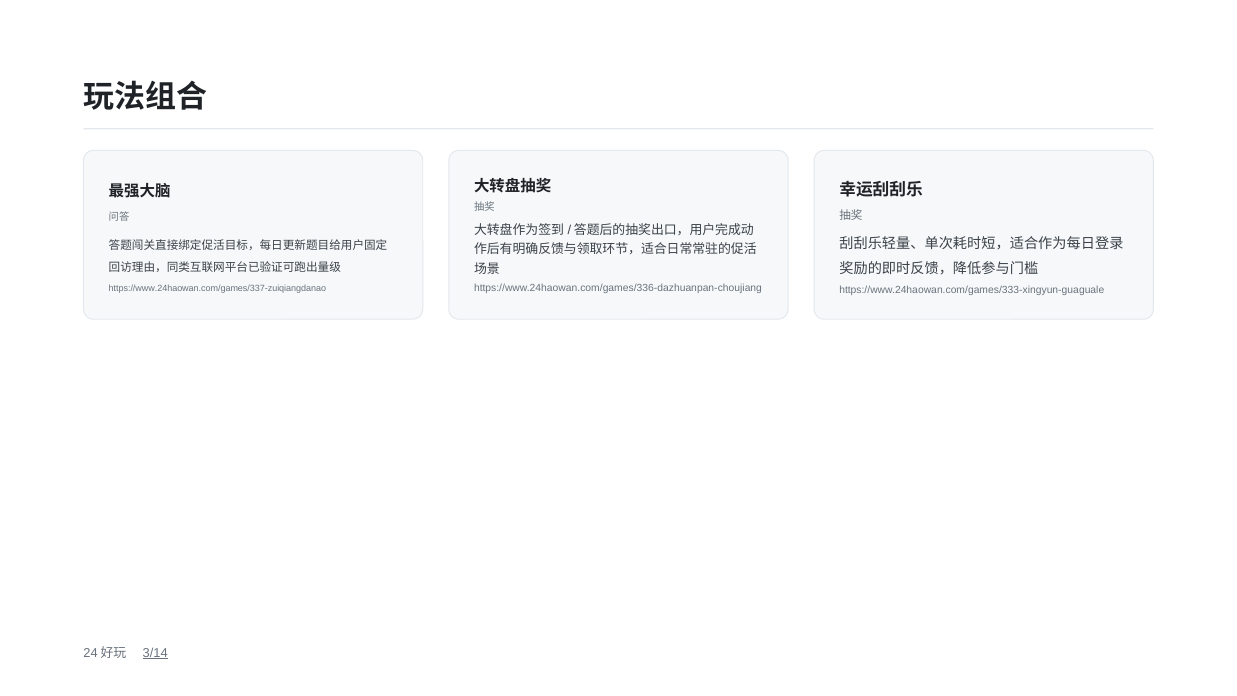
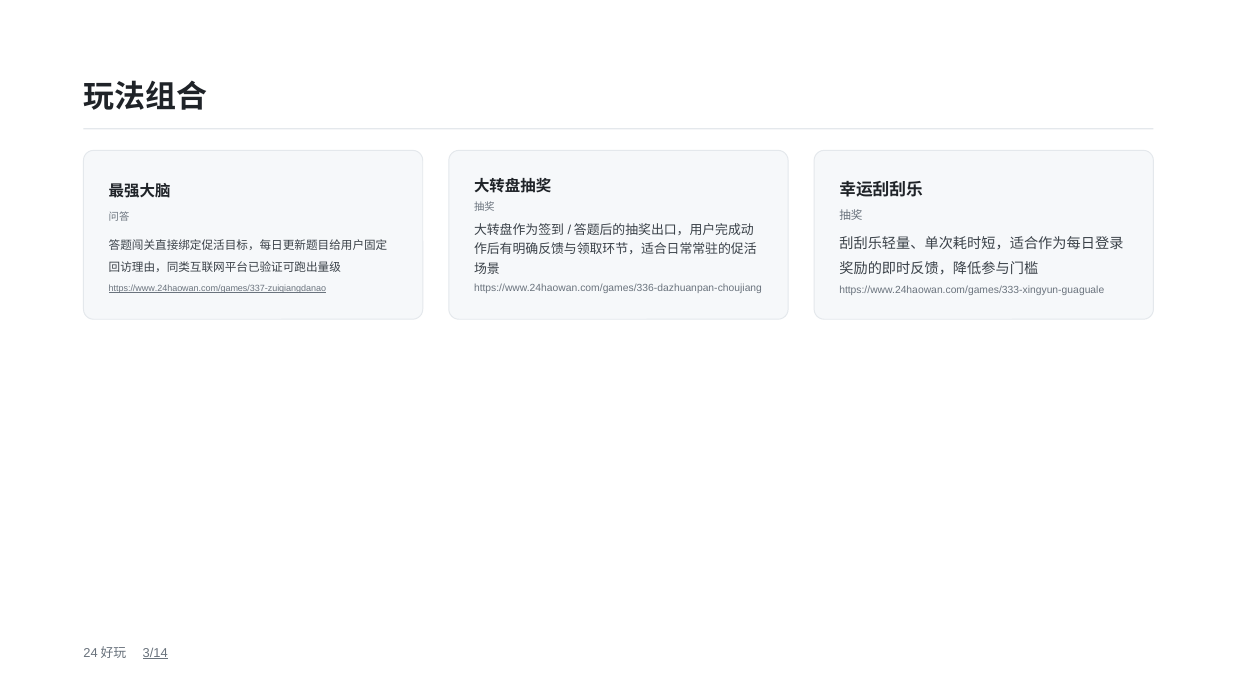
https://www.24haowan.com/games/337-zuiqiangdanao underline: none -> present
